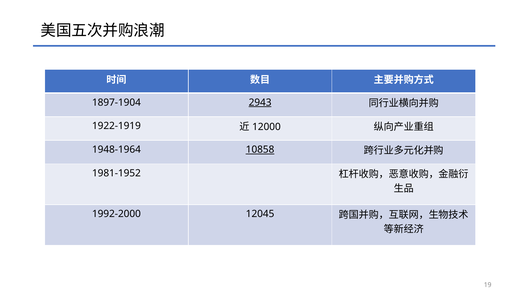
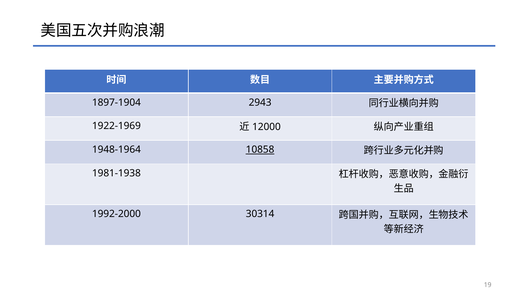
2943 underline: present -> none
1922-1919: 1922-1919 -> 1922-1969
1981-1952: 1981-1952 -> 1981-1938
12045: 12045 -> 30314
